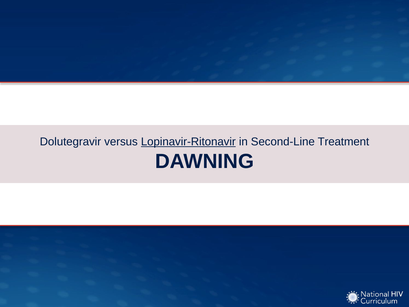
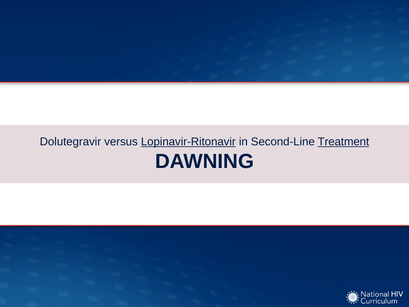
Treatment underline: none -> present
